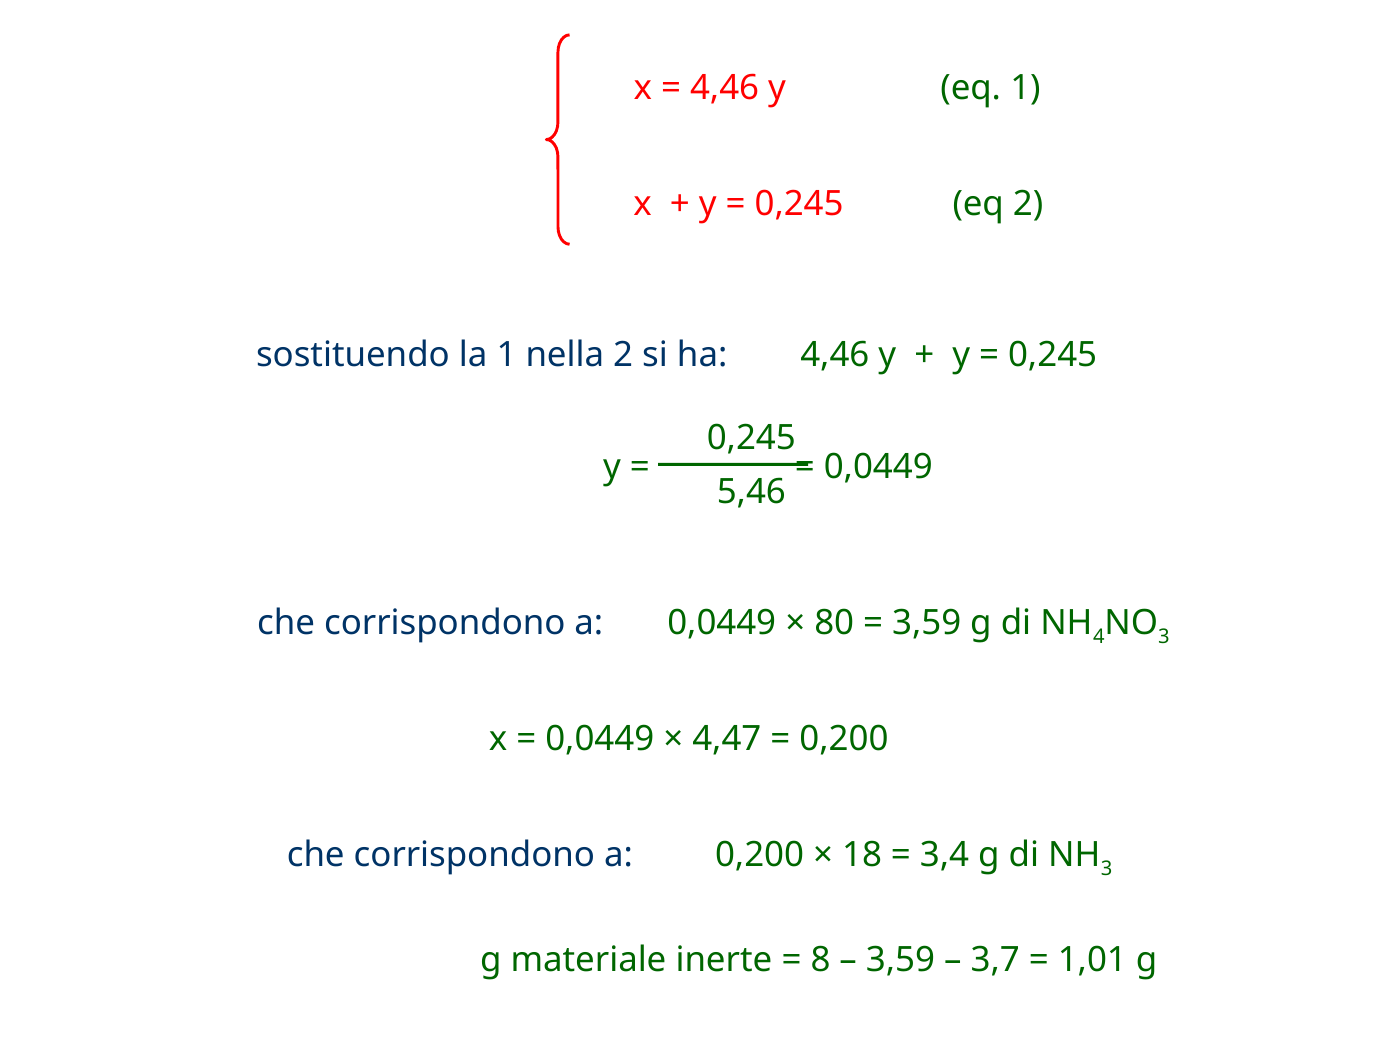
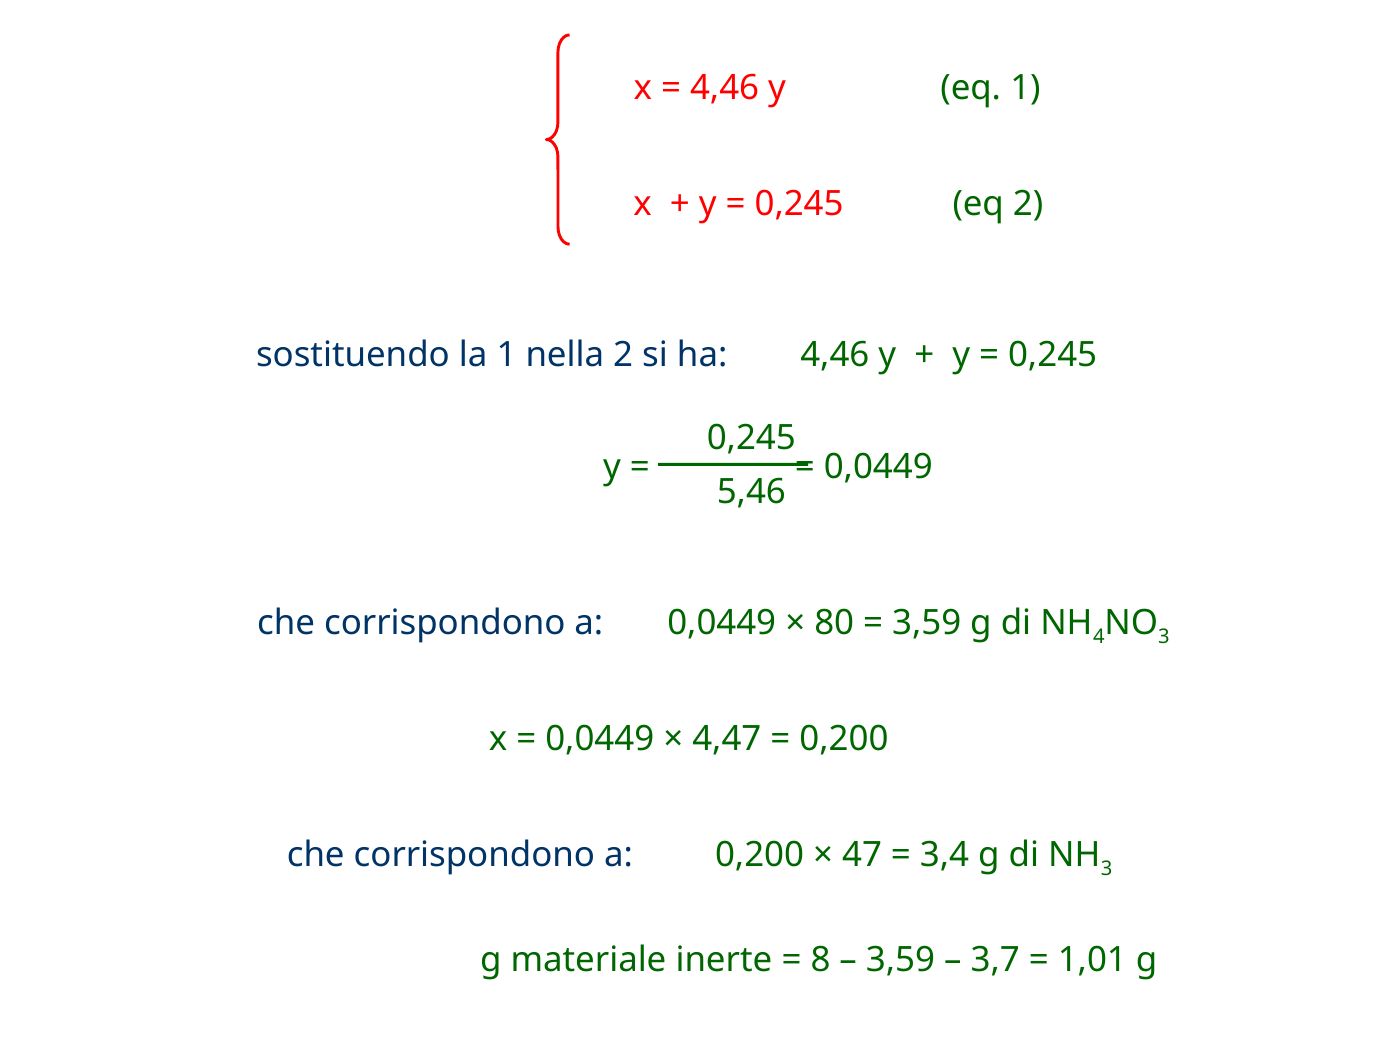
18: 18 -> 47
